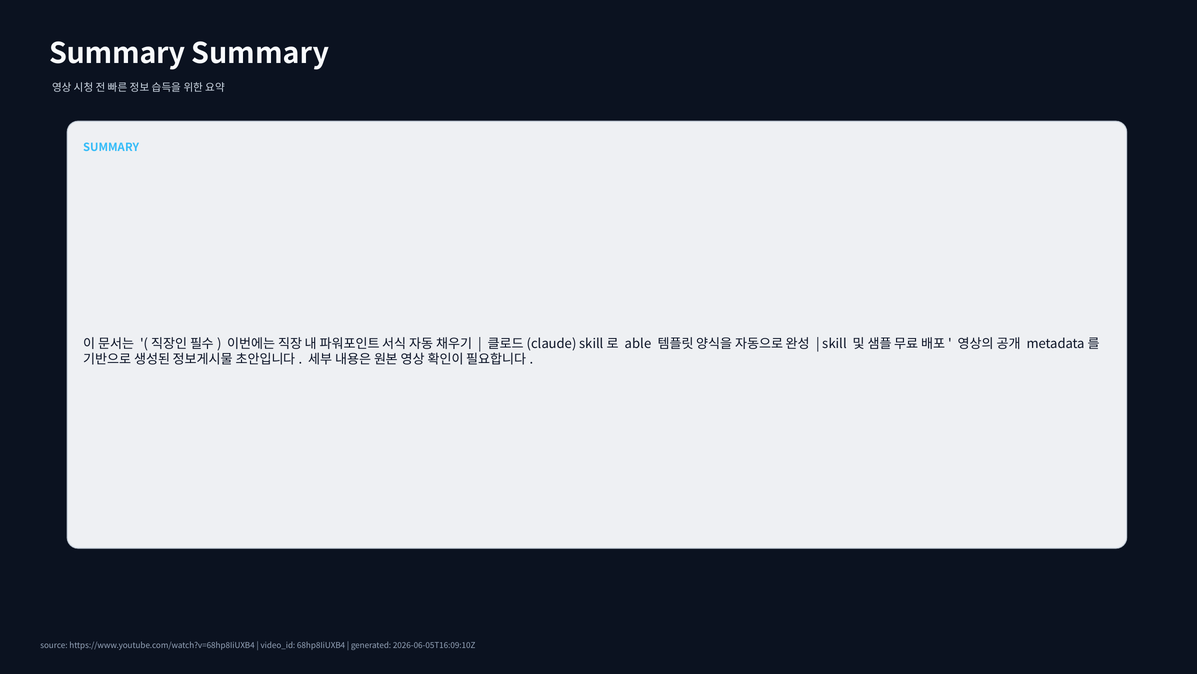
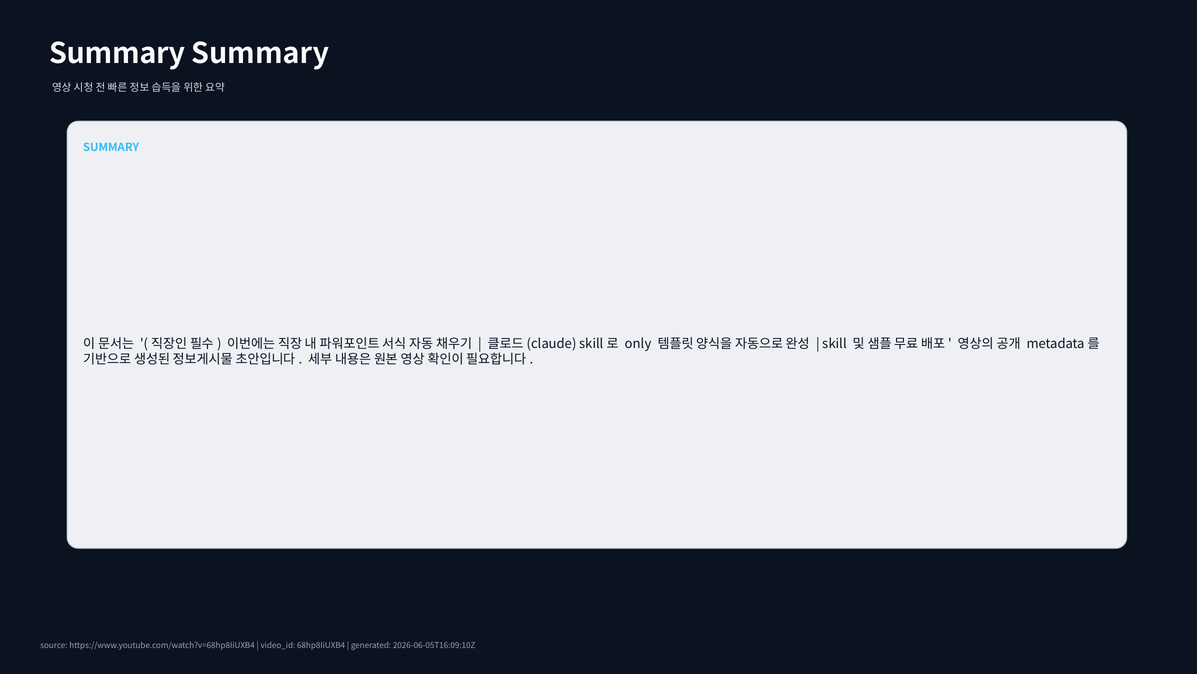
able: able -> only
